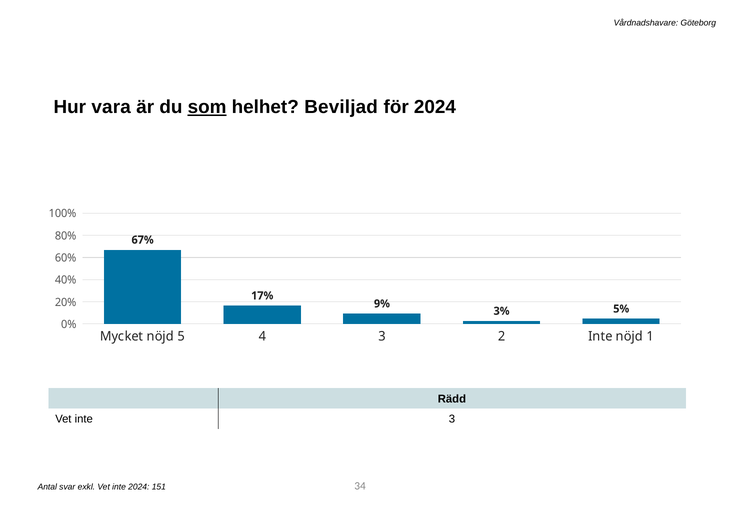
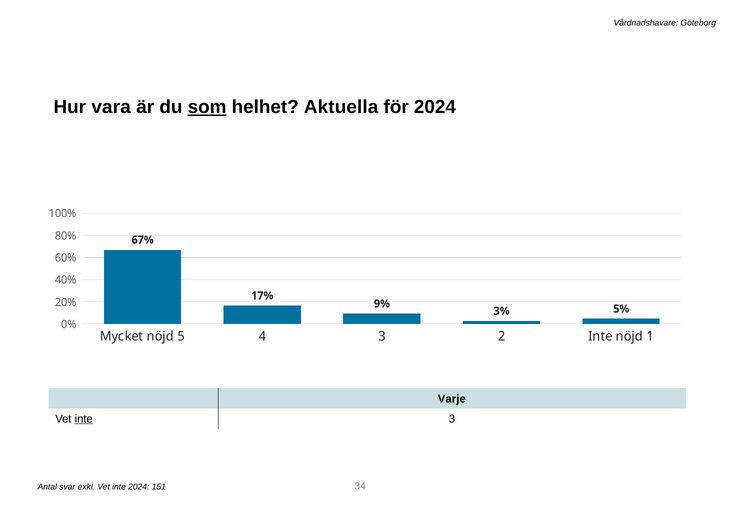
Beviljad: Beviljad -> Aktuella
Rädd: Rädd -> Varje
inte at (84, 419) underline: none -> present
